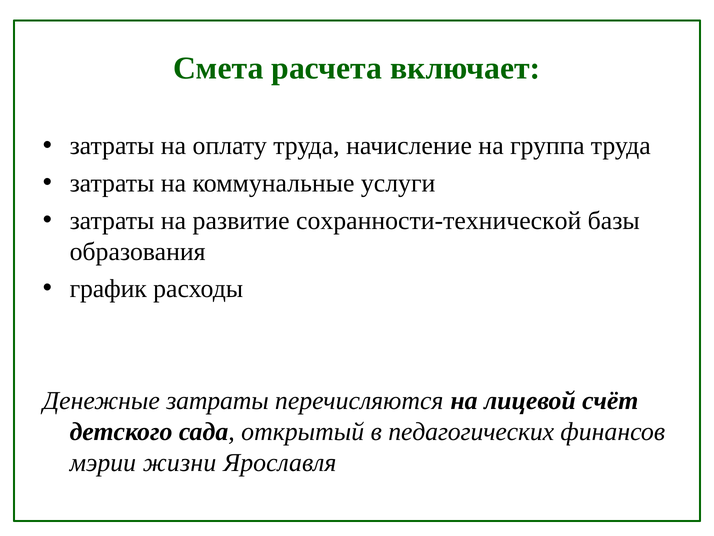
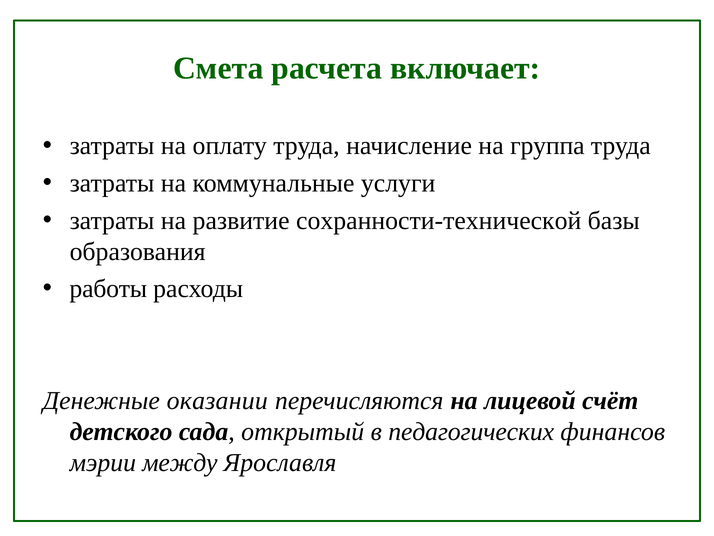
график: график -> работы
Денежные затраты: затраты -> оказании
жизни: жизни -> между
